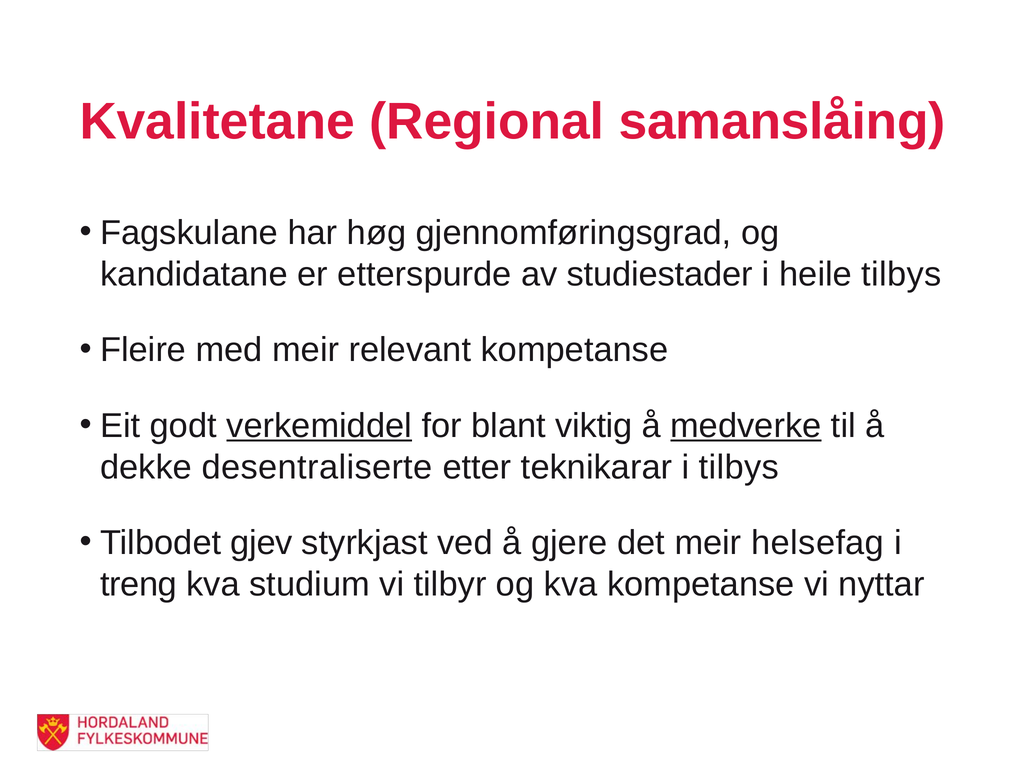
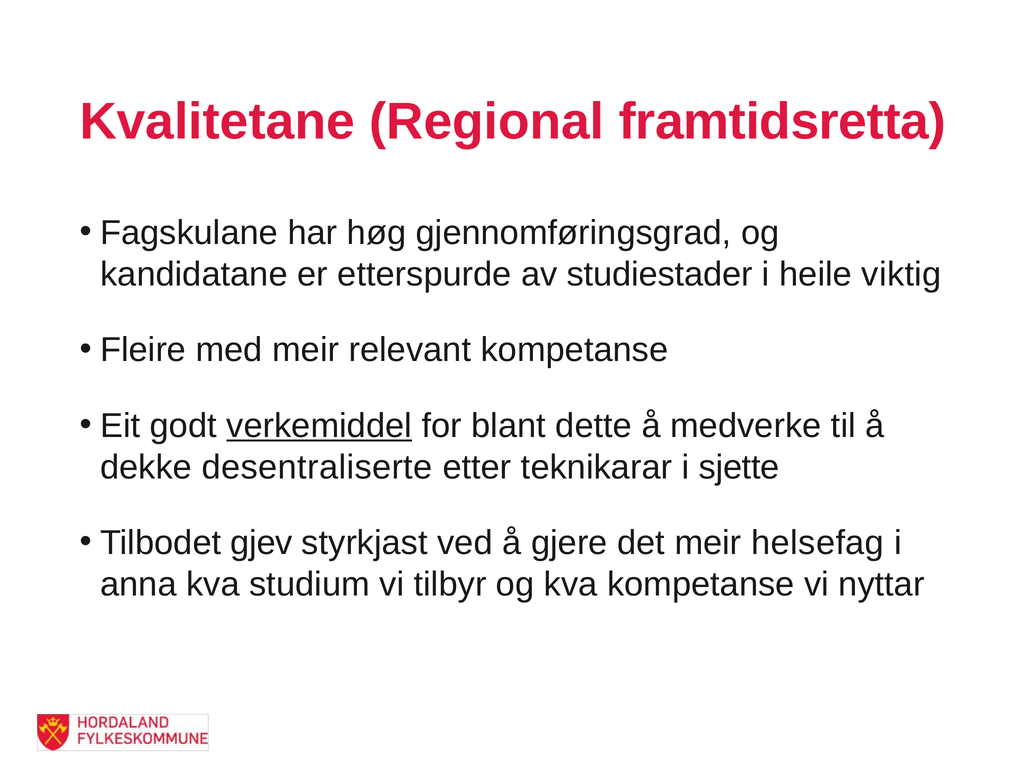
samanslåing: samanslåing -> framtidsretta
heile tilbys: tilbys -> viktig
viktig: viktig -> dette
medverke underline: present -> none
i tilbys: tilbys -> sjette
treng: treng -> anna
